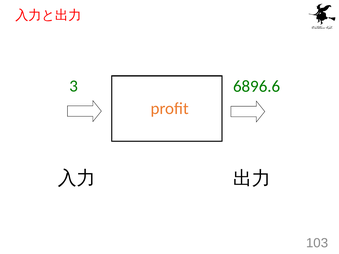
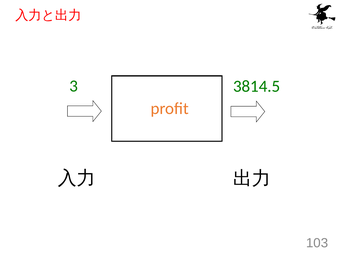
6896.6: 6896.6 -> 3814.5
